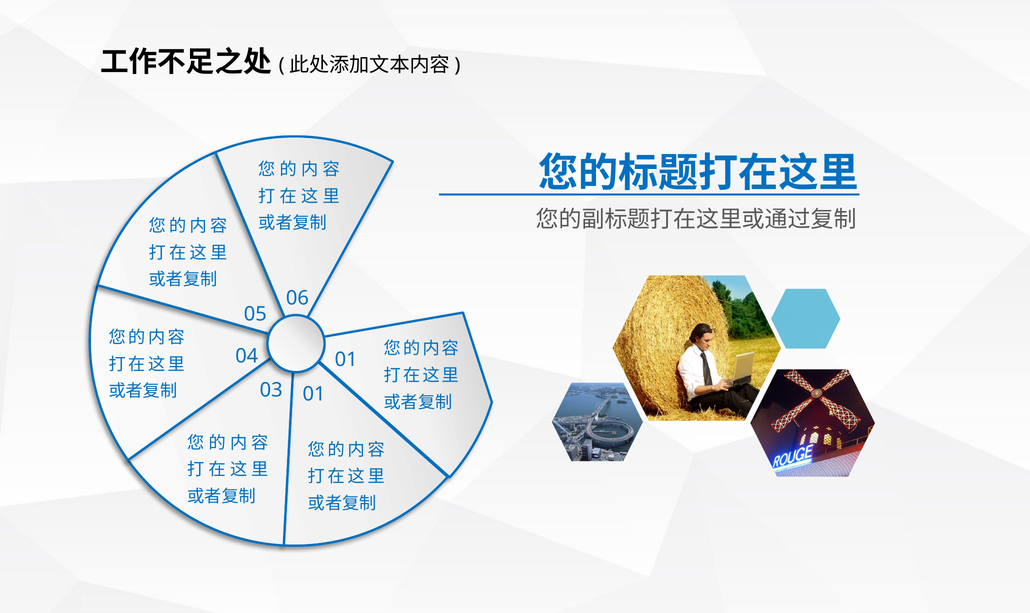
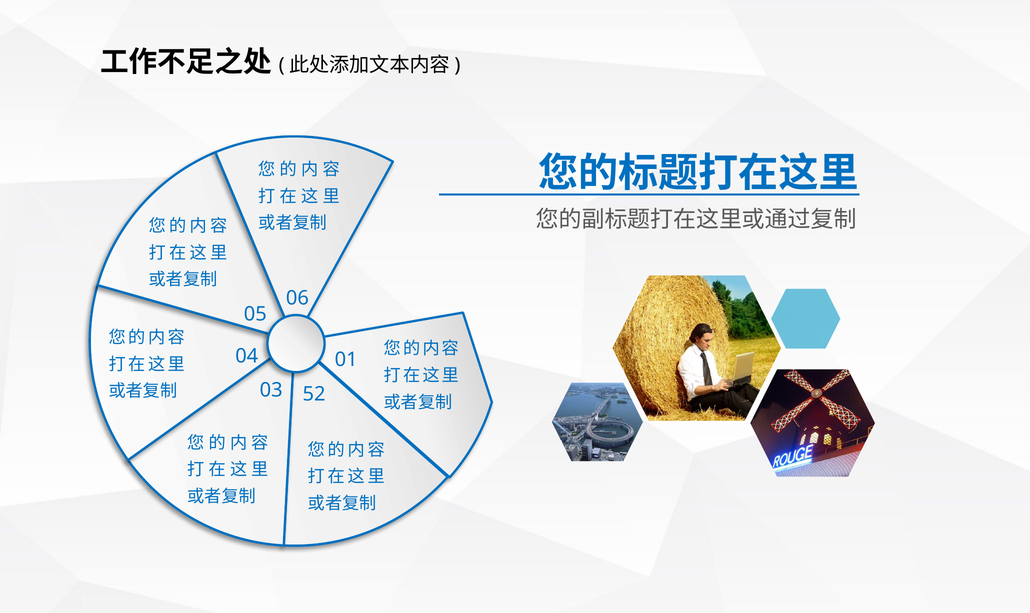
03 01: 01 -> 52
